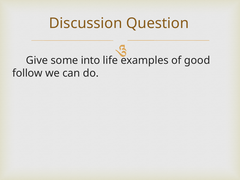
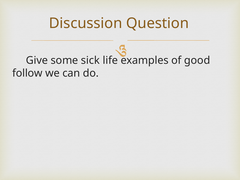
into: into -> sick
